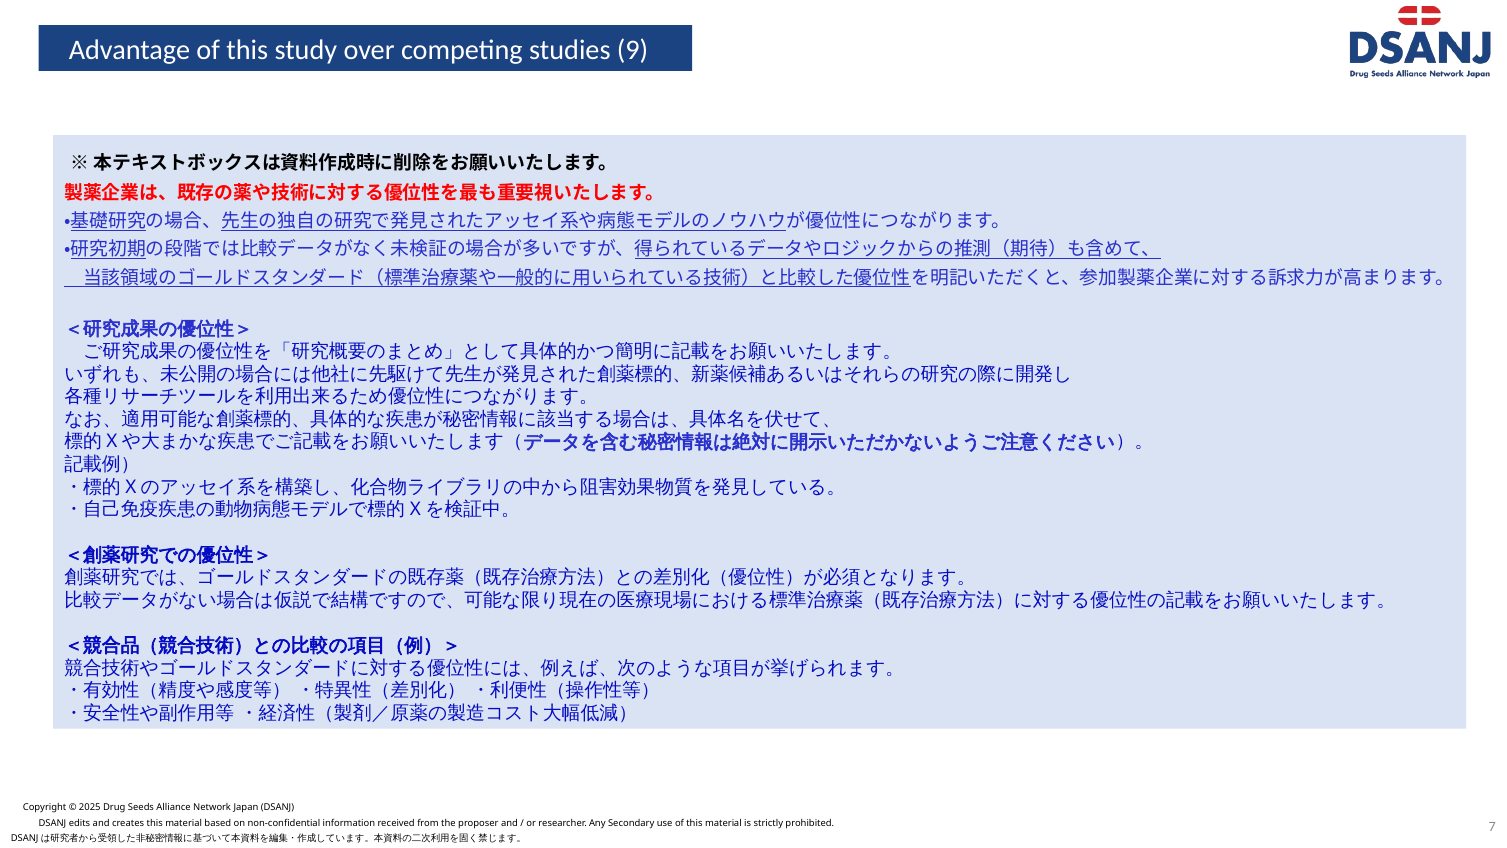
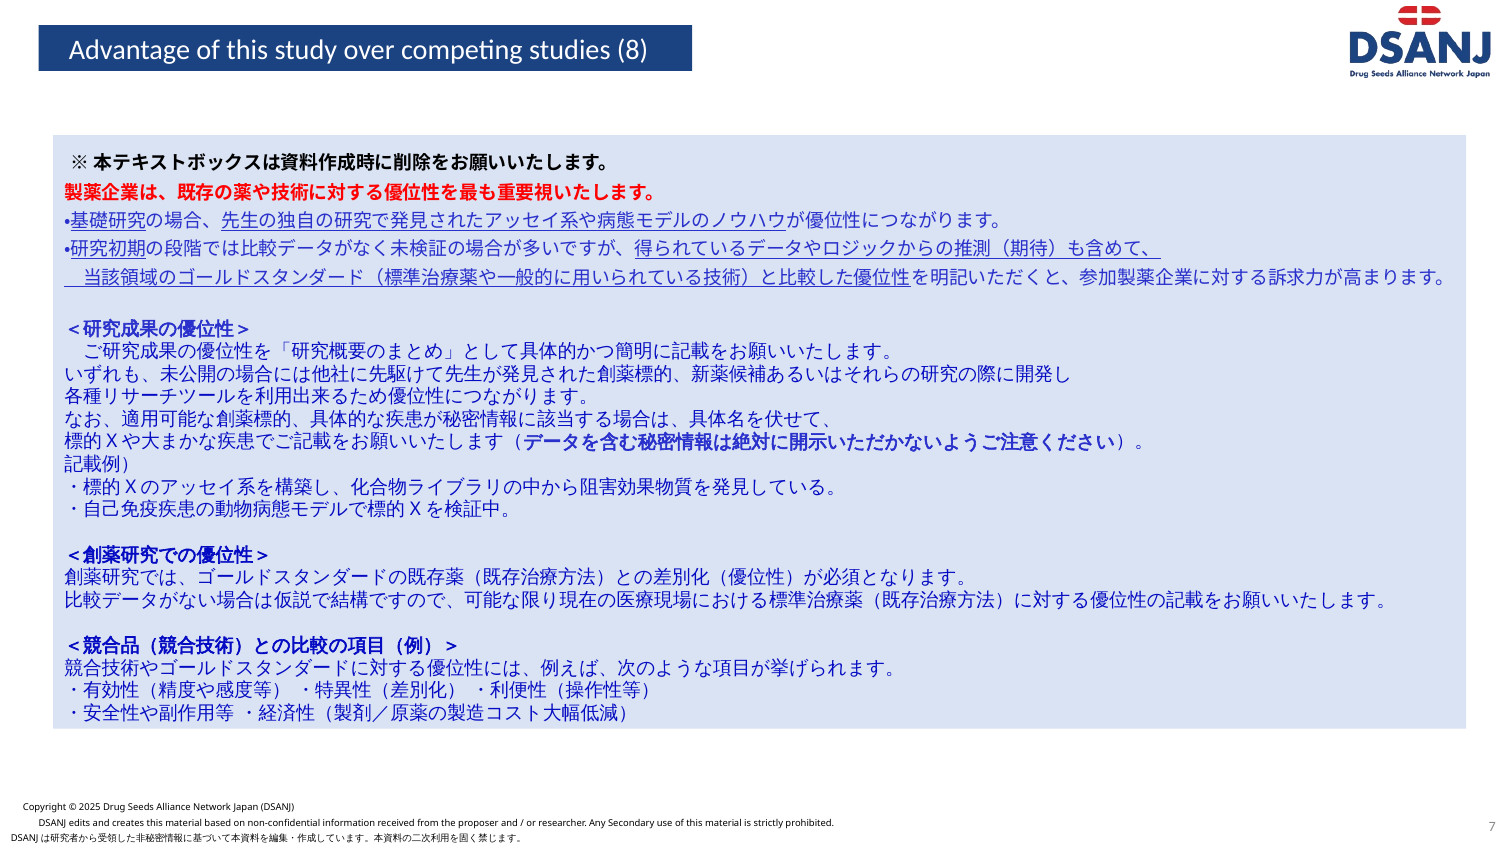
9: 9 -> 8
